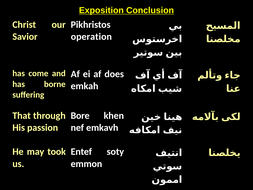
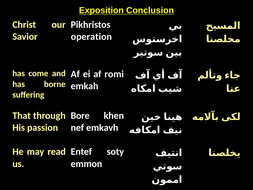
does: does -> romi
took: took -> read
